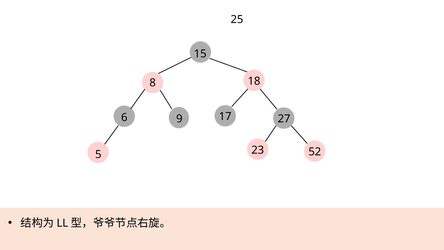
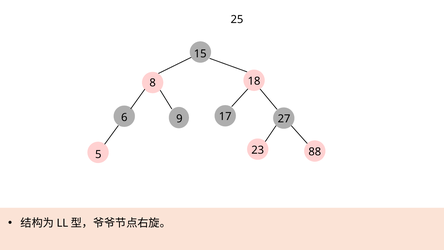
52: 52 -> 88
